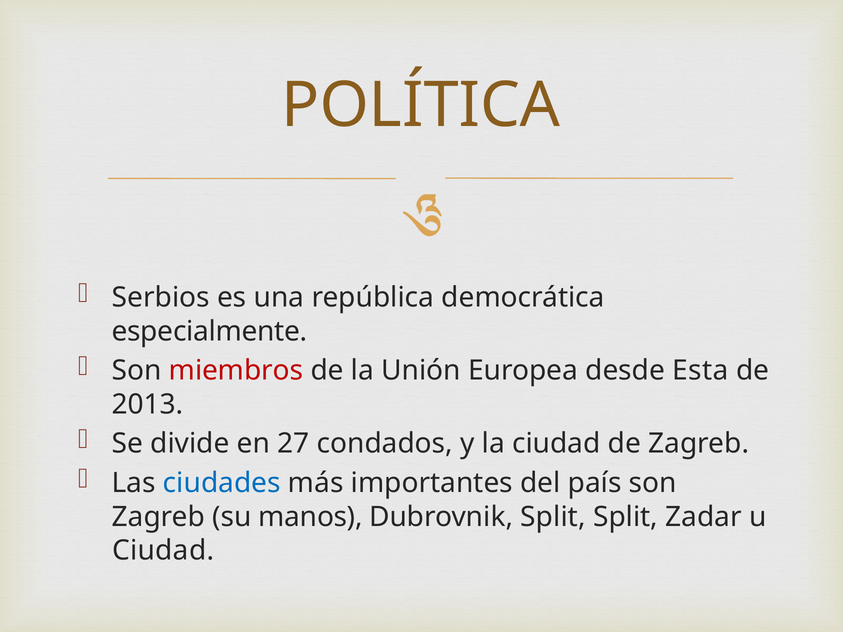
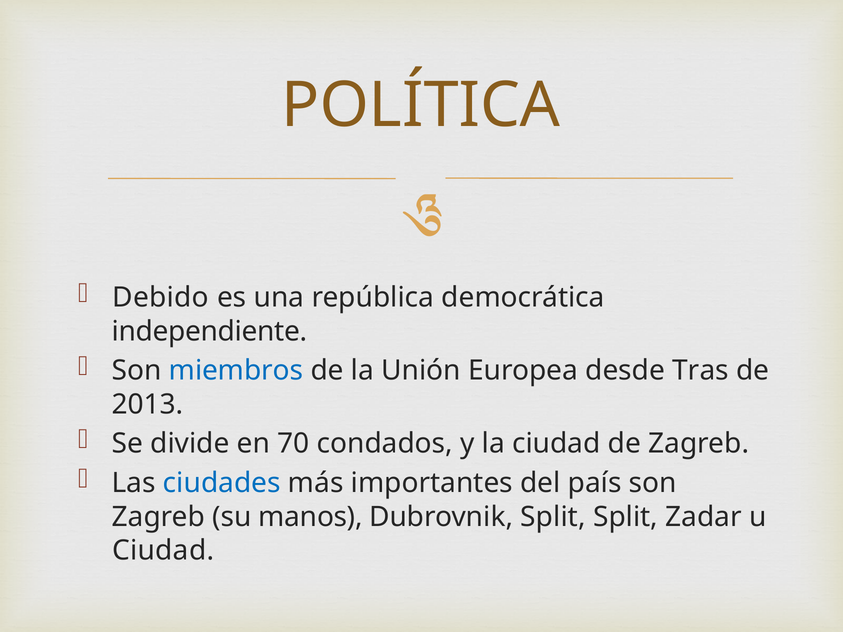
Serbios: Serbios -> Debido
especialmente: especialmente -> independiente
miembros colour: red -> blue
Esta: Esta -> Tras
27: 27 -> 70
